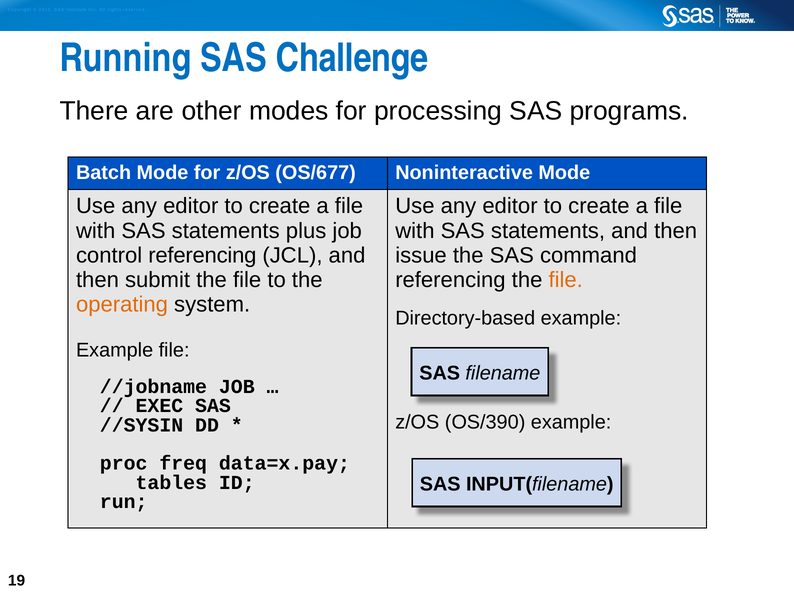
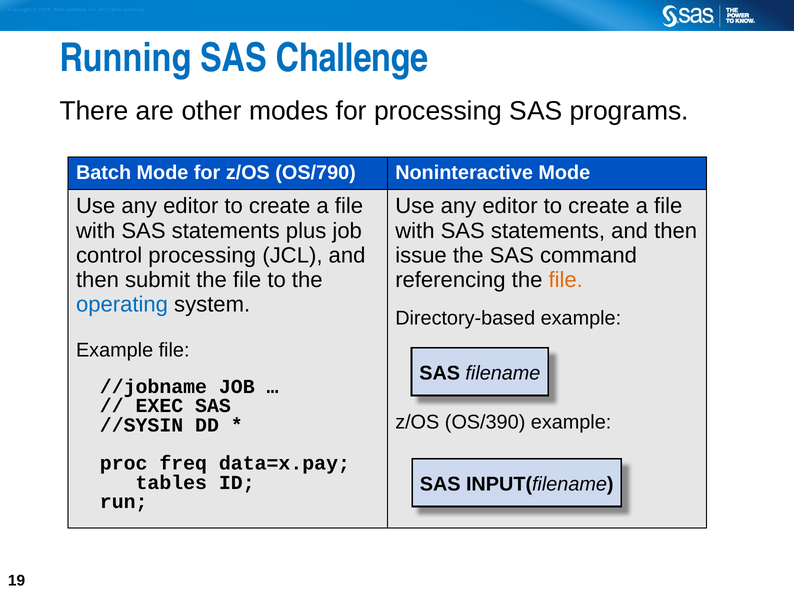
OS/677: OS/677 -> OS/790
control referencing: referencing -> processing
operating colour: orange -> blue
